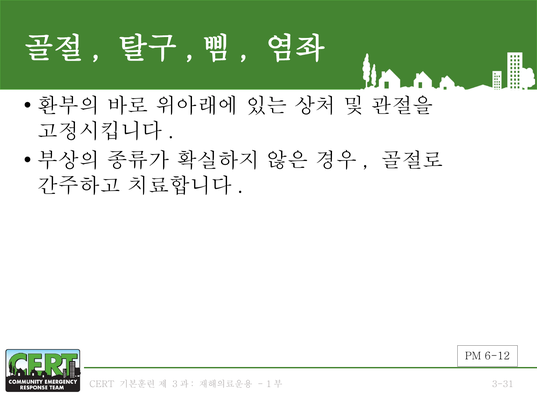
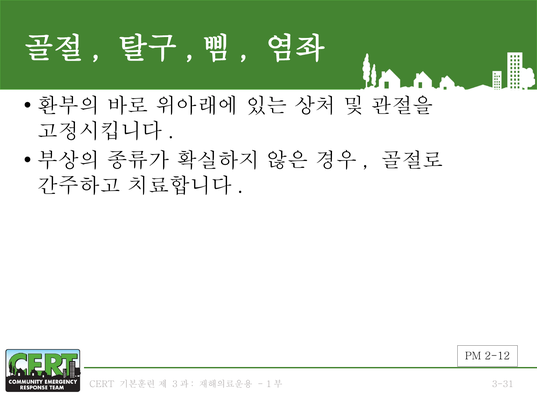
6-12: 6-12 -> 2-12
